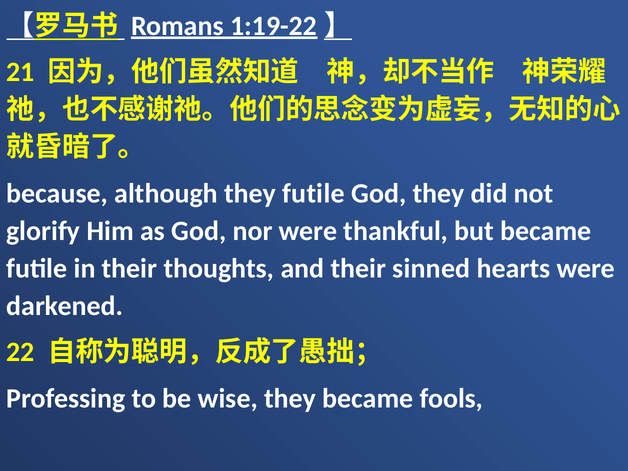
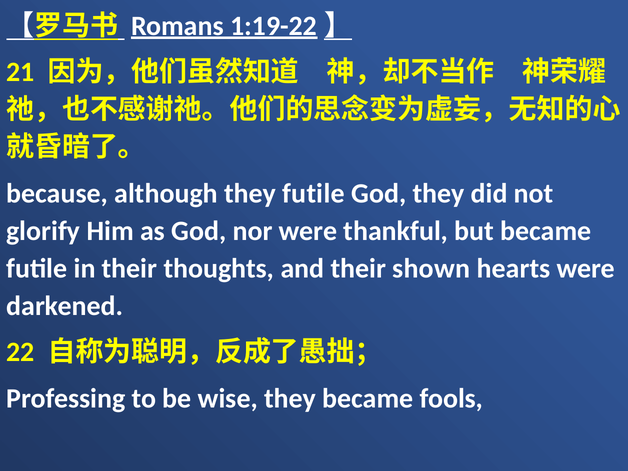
sinned: sinned -> shown
